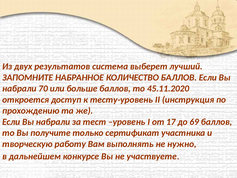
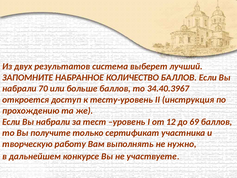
45.11.2020: 45.11.2020 -> 34.40.3967
17: 17 -> 12
